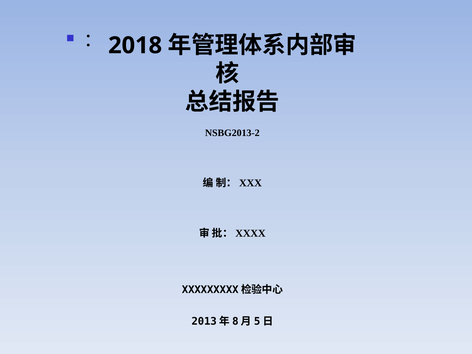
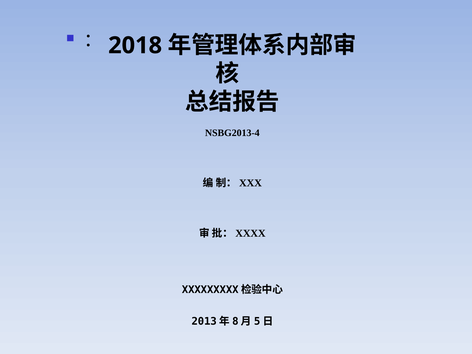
NSBG2013-2: NSBG2013-2 -> NSBG2013-4
